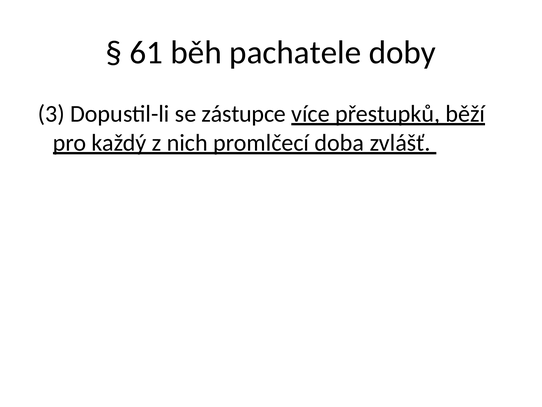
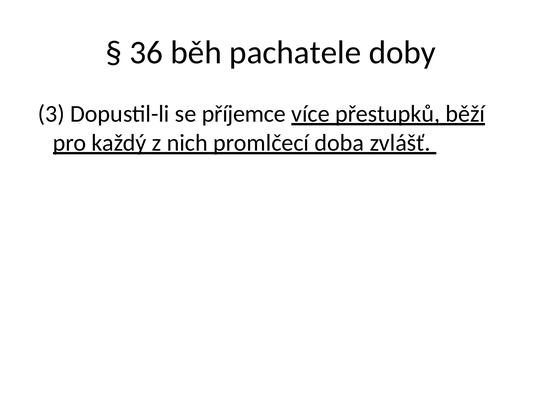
61: 61 -> 36
zástupce: zástupce -> příjemce
